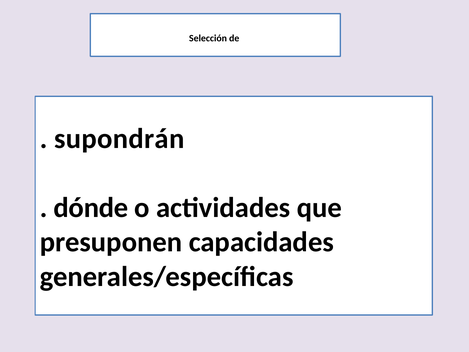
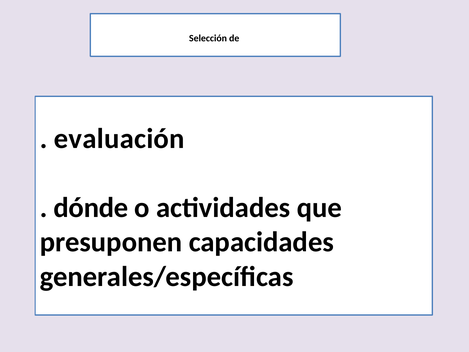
supondrán: supondrán -> evaluación
